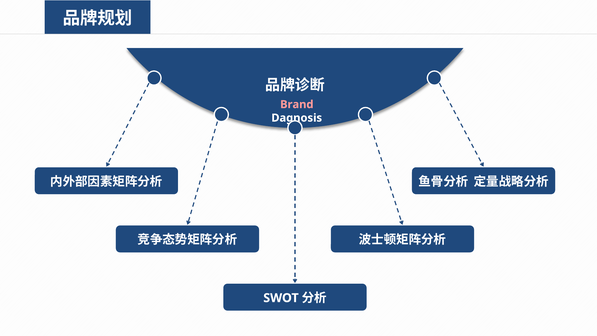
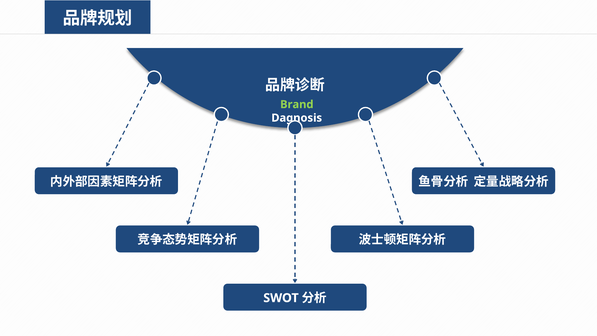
Brand colour: pink -> light green
